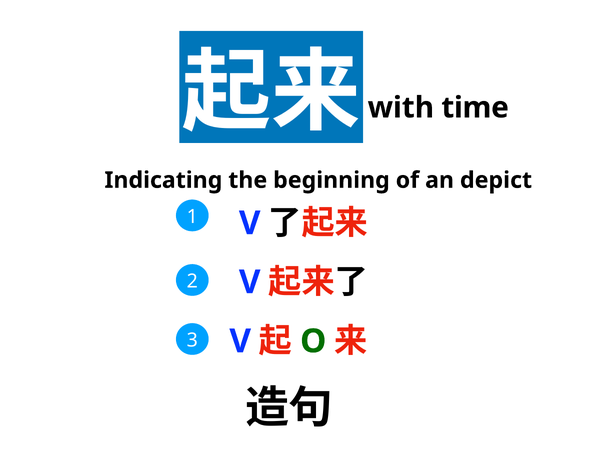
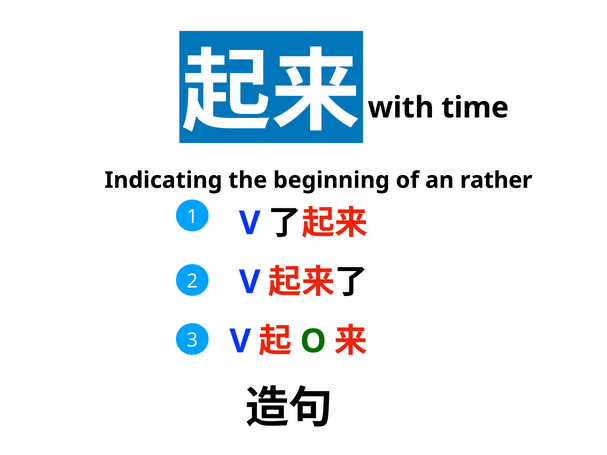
depict: depict -> rather
